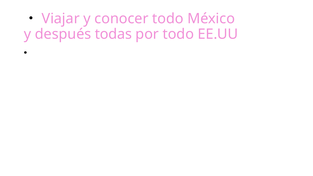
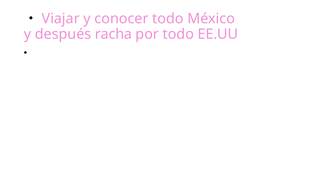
todas: todas -> racha
